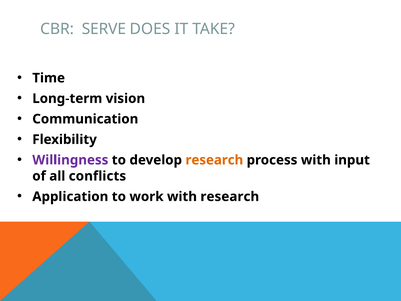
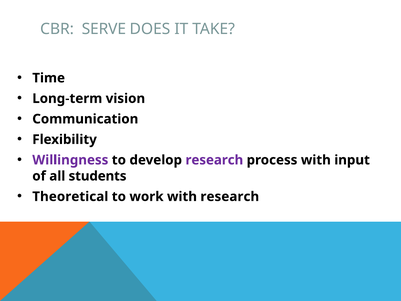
research at (214, 160) colour: orange -> purple
conflicts: conflicts -> students
Application: Application -> Theoretical
